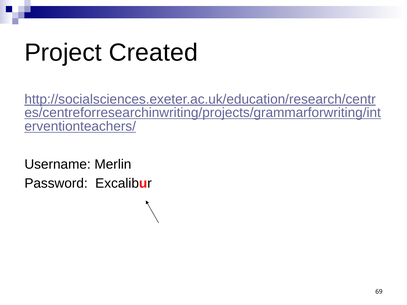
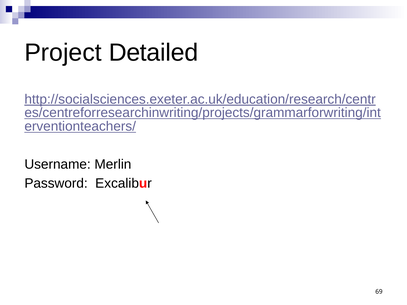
Created: Created -> Detailed
